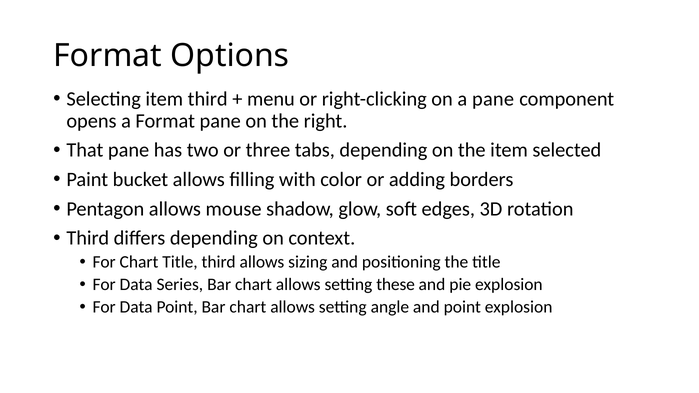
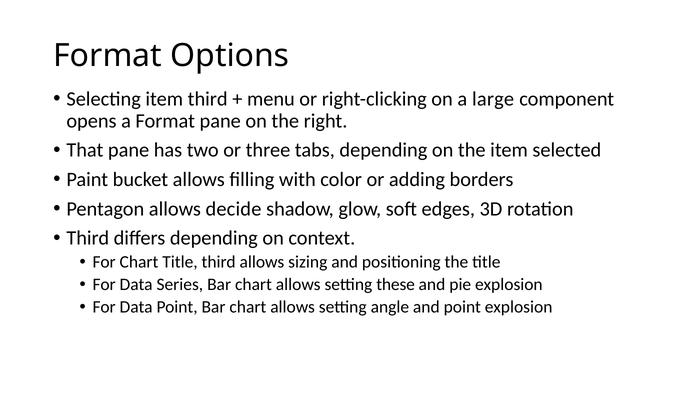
a pane: pane -> large
mouse: mouse -> decide
